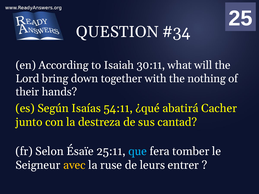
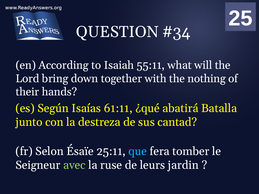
30:11: 30:11 -> 55:11
54:11: 54:11 -> 61:11
Cacher: Cacher -> Batalla
avec colour: yellow -> light green
entrer: entrer -> jardin
